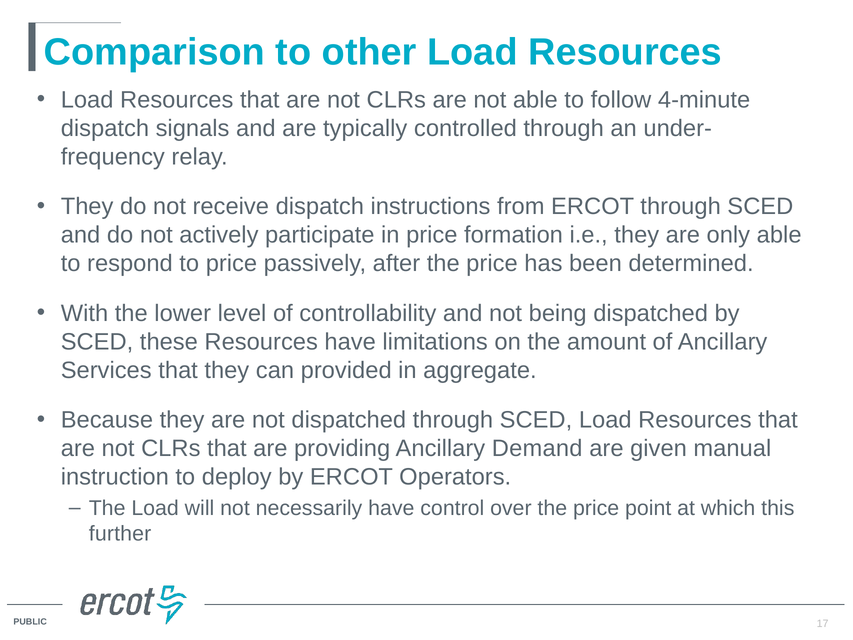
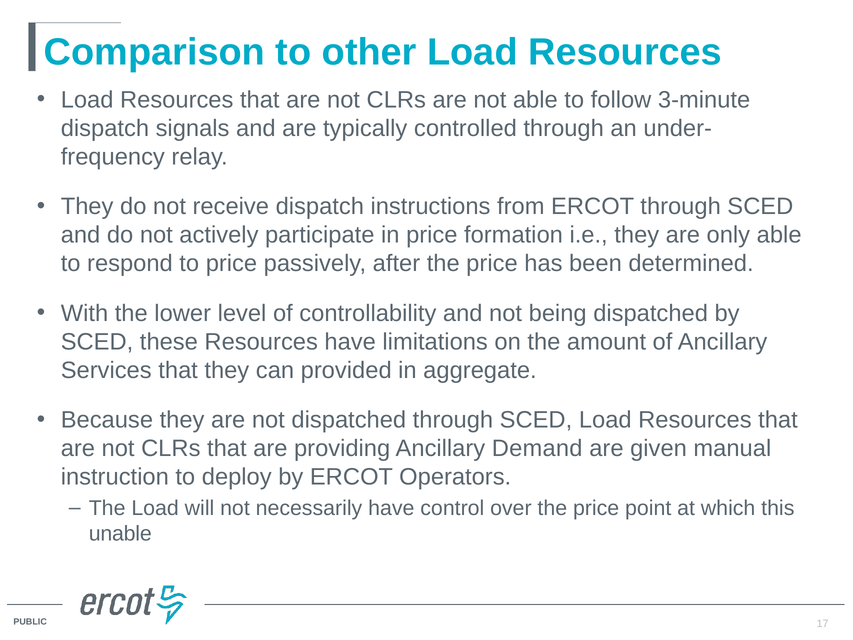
4-minute: 4-minute -> 3-minute
further: further -> unable
